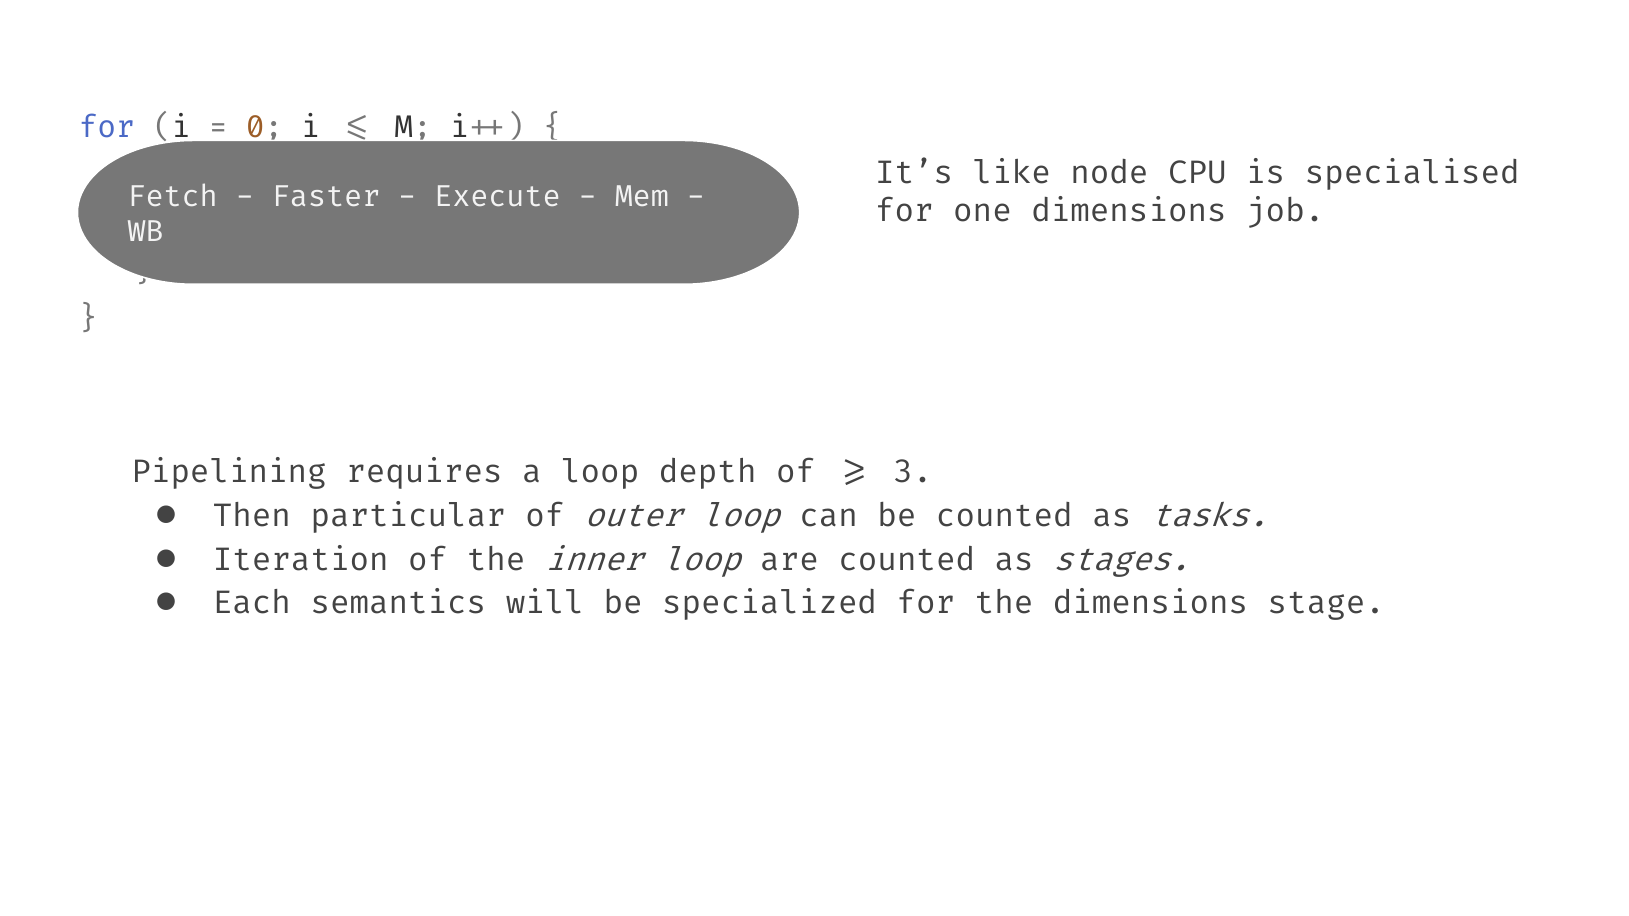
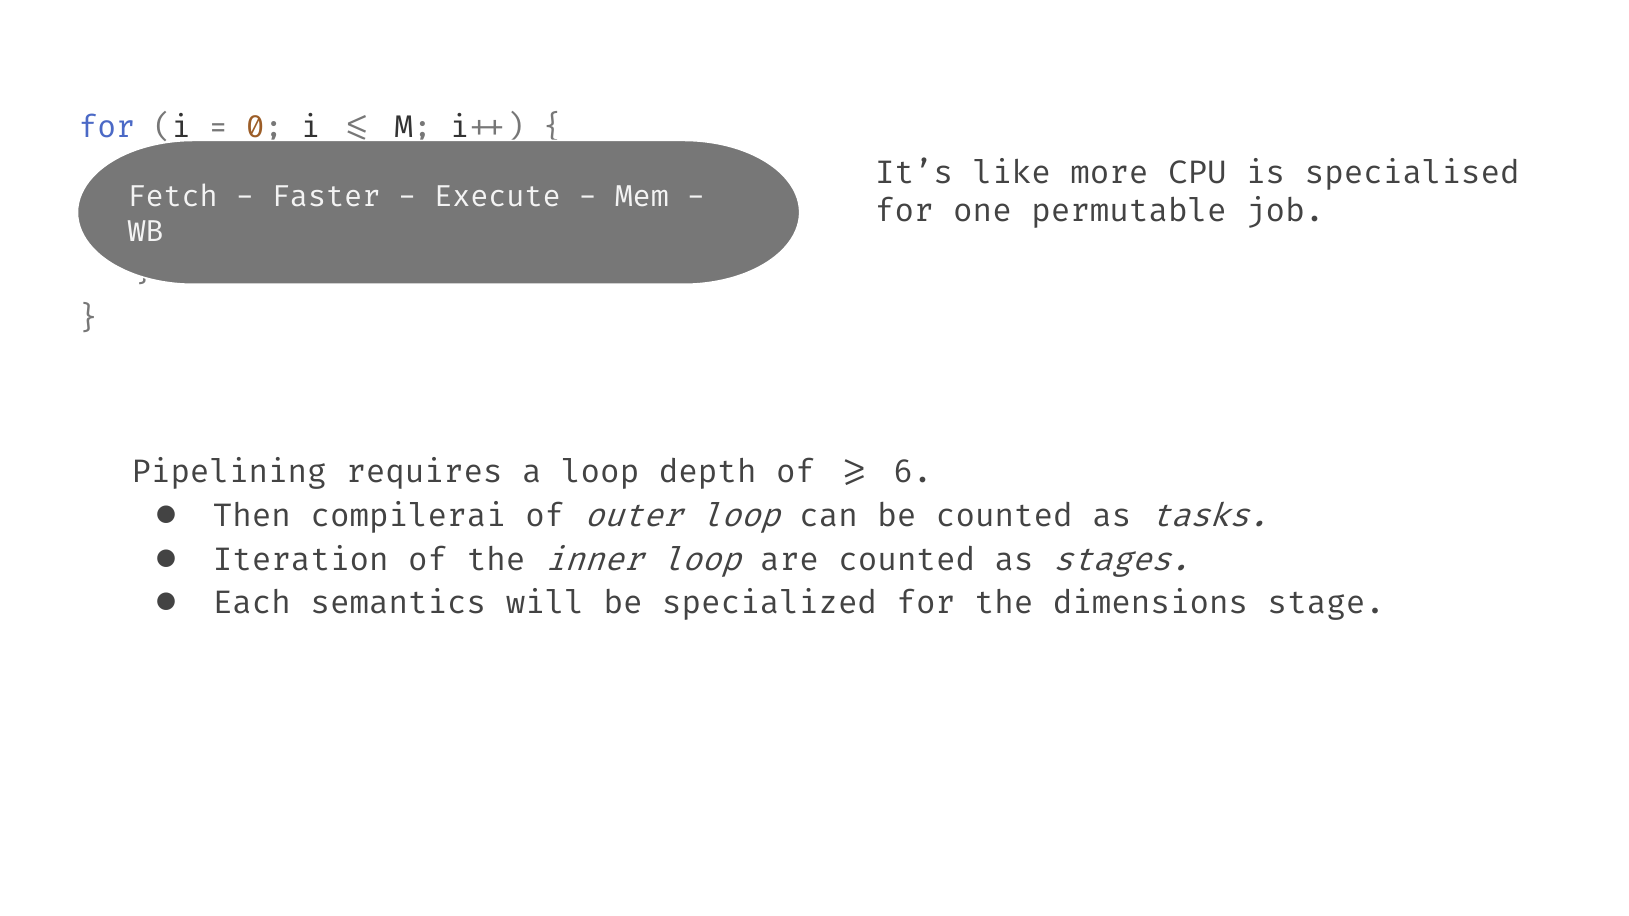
node: node -> more
one dimensions: dimensions -> permutable
3: 3 -> 6
particular: particular -> compilerai
